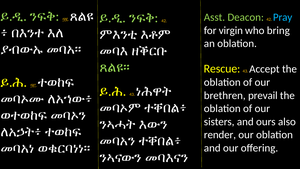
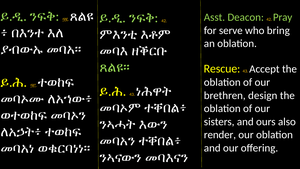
Pray colour: light blue -> light green
virgin: virgin -> serve
prevail: prevail -> design
